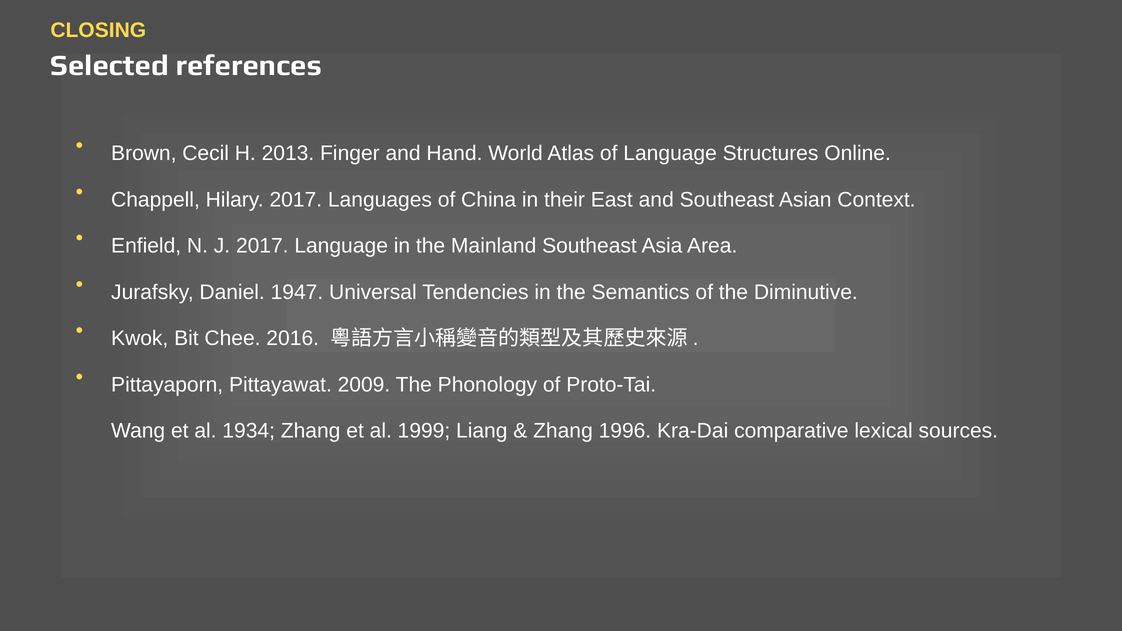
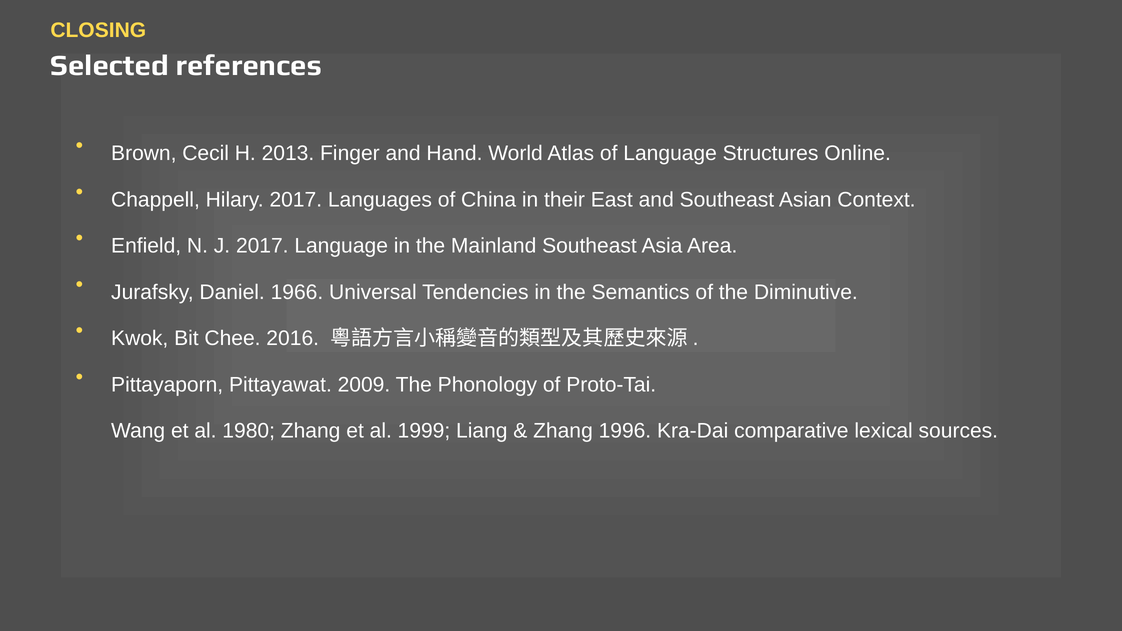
1947: 1947 -> 1966
1934: 1934 -> 1980
